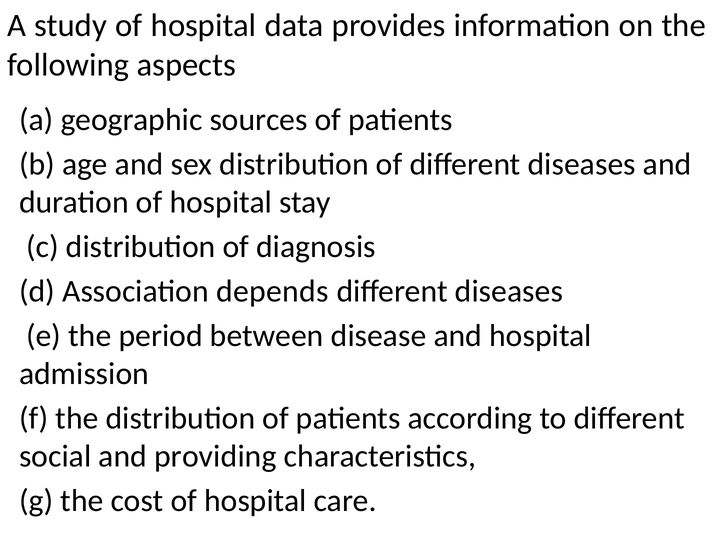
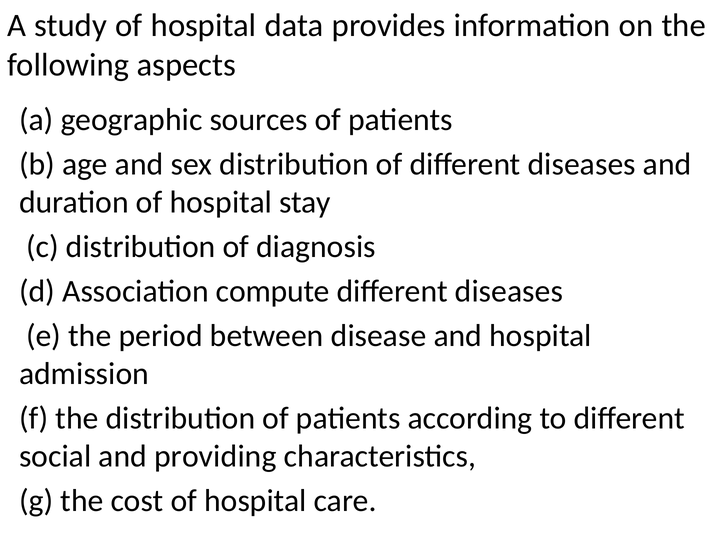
depends: depends -> compute
